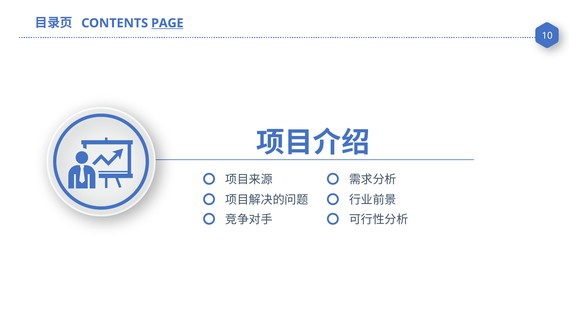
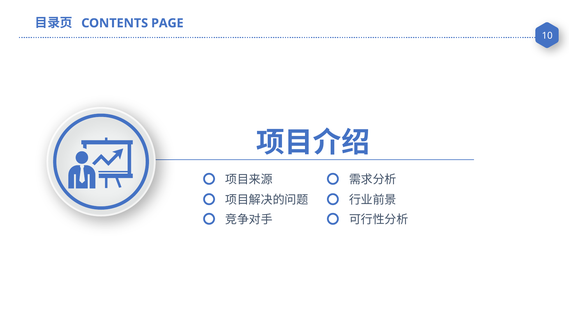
PAGE underline: present -> none
